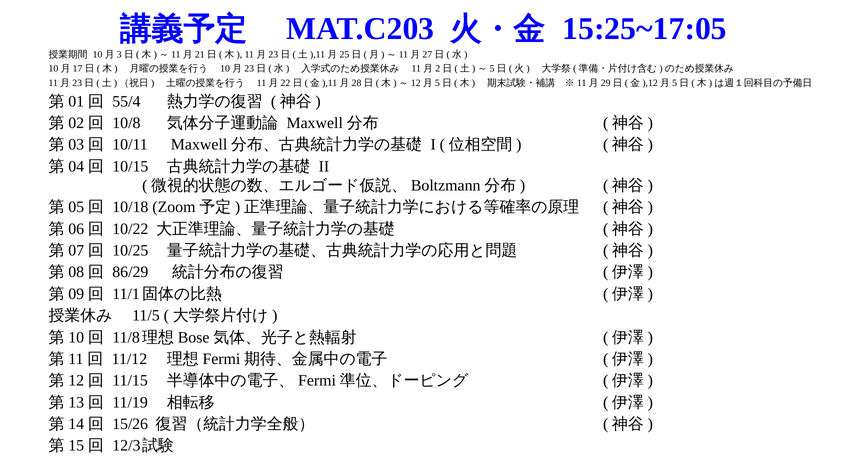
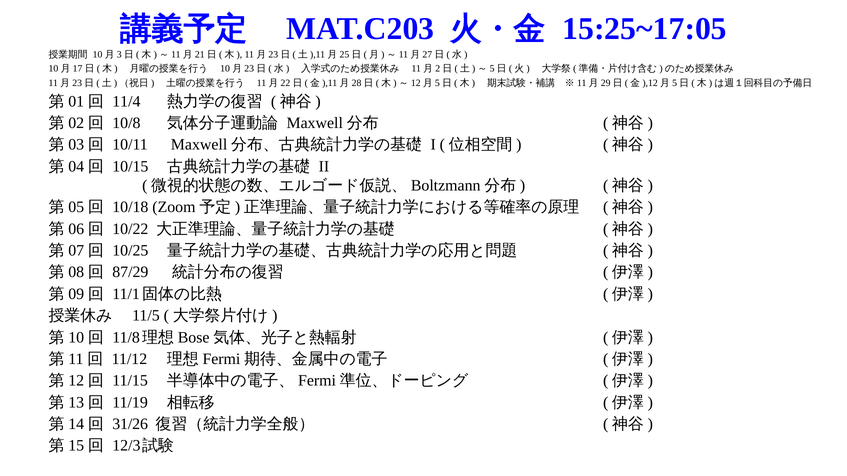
55/4: 55/4 -> 11/4
86/29: 86/29 -> 87/29
15/26: 15/26 -> 31/26
